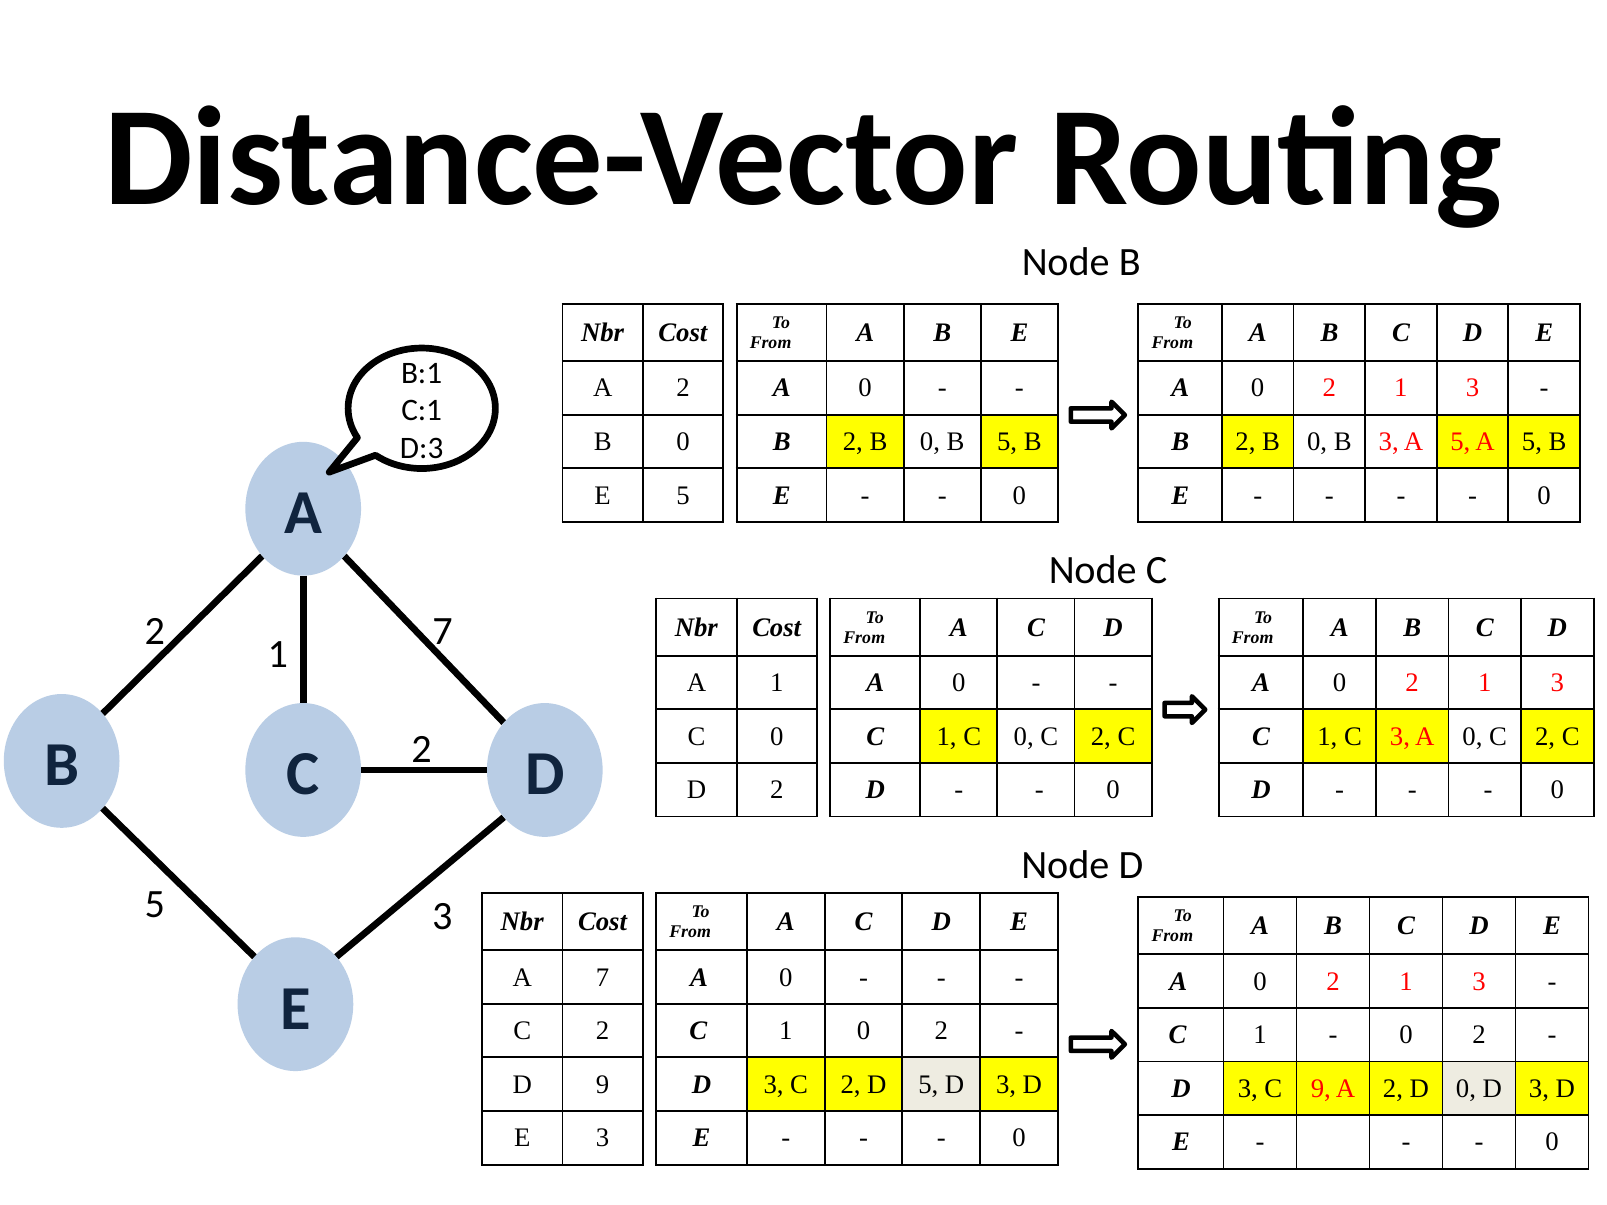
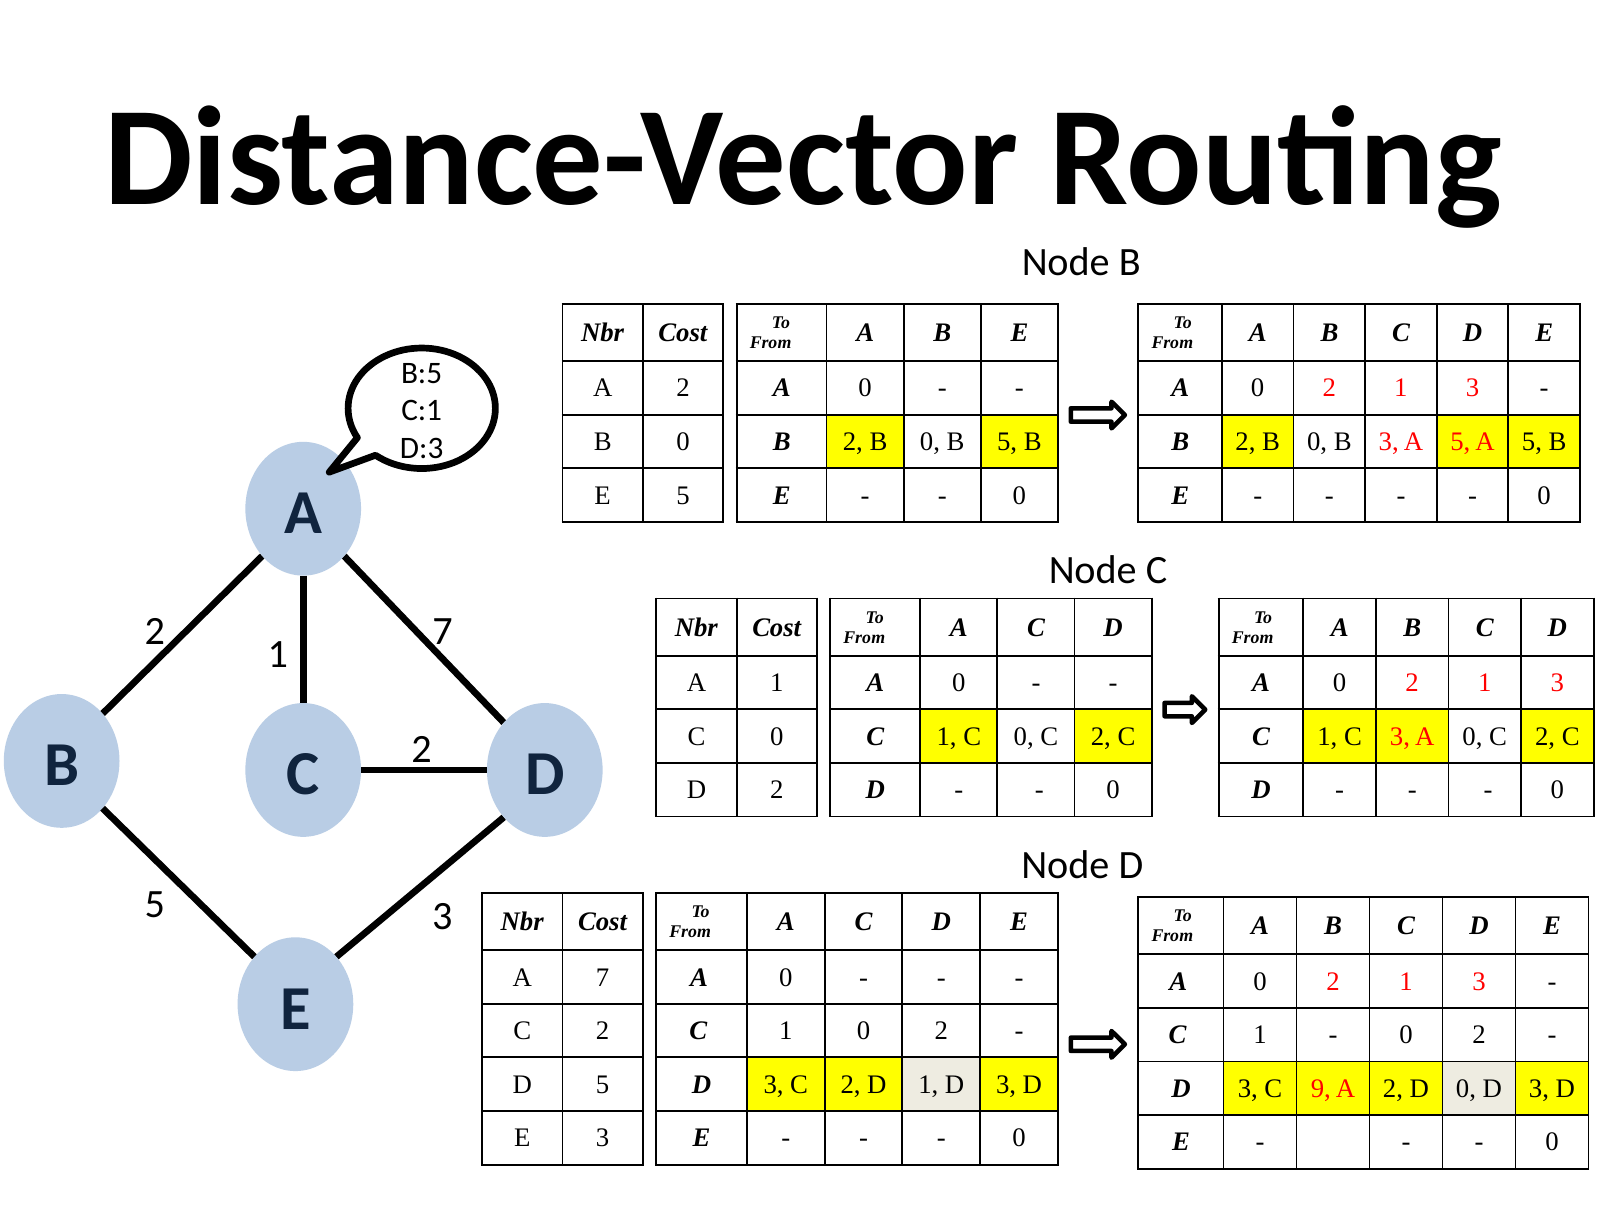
B:1: B:1 -> B:5
D 9: 9 -> 5
D 5: 5 -> 1
